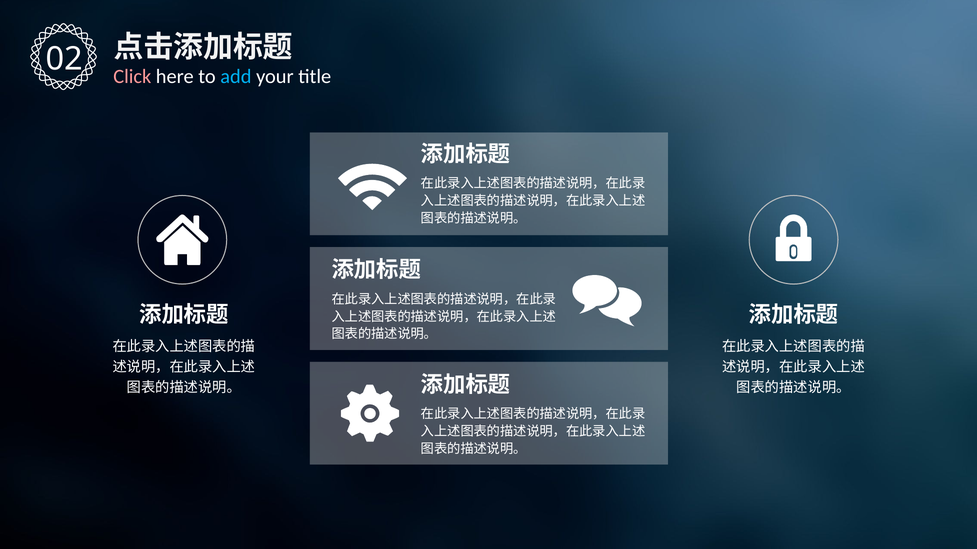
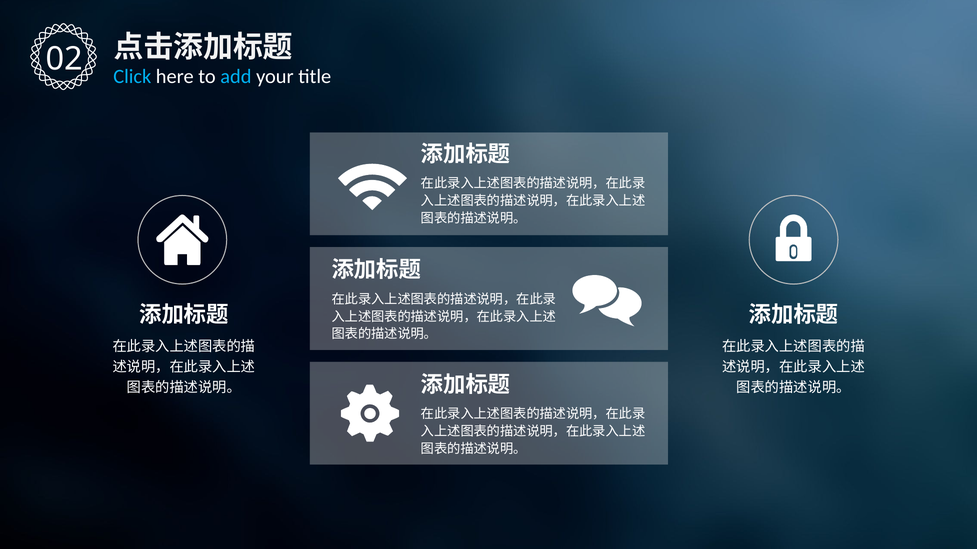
Click colour: pink -> light blue
